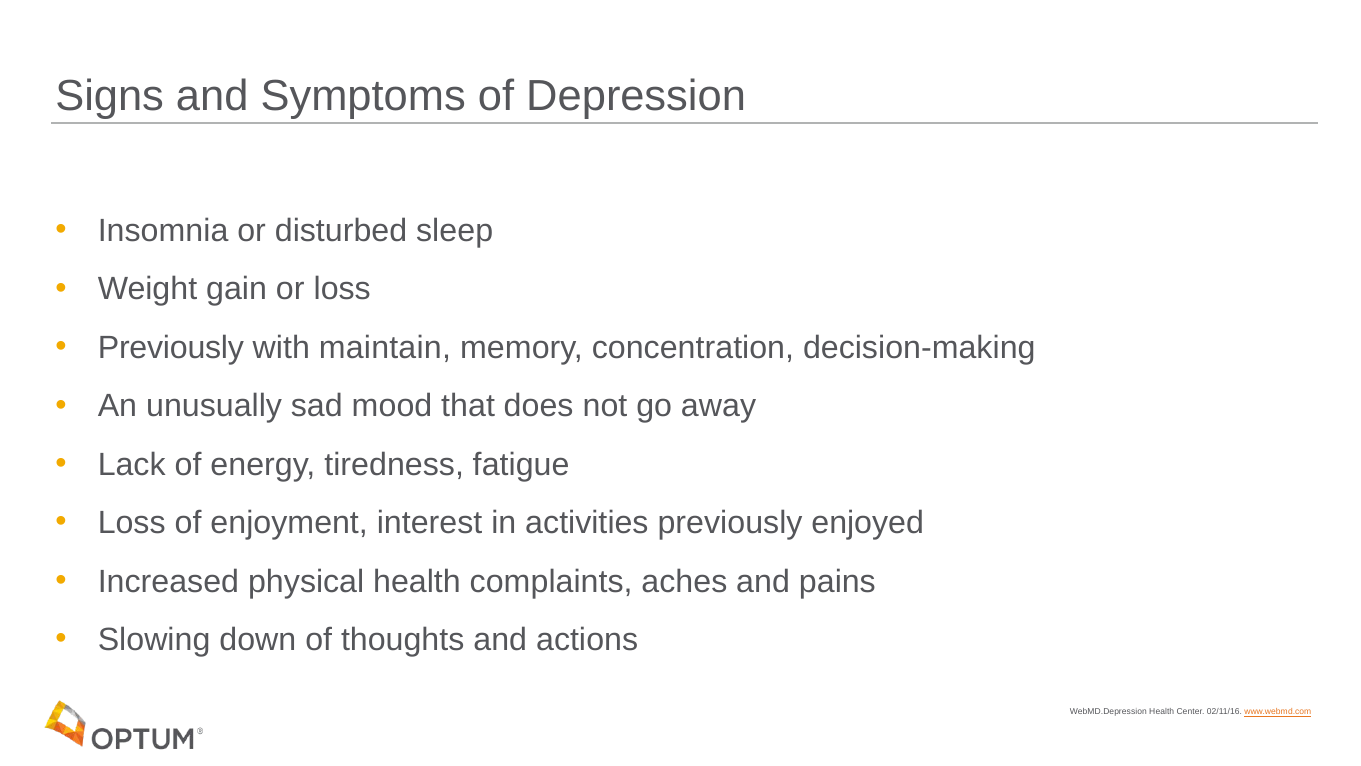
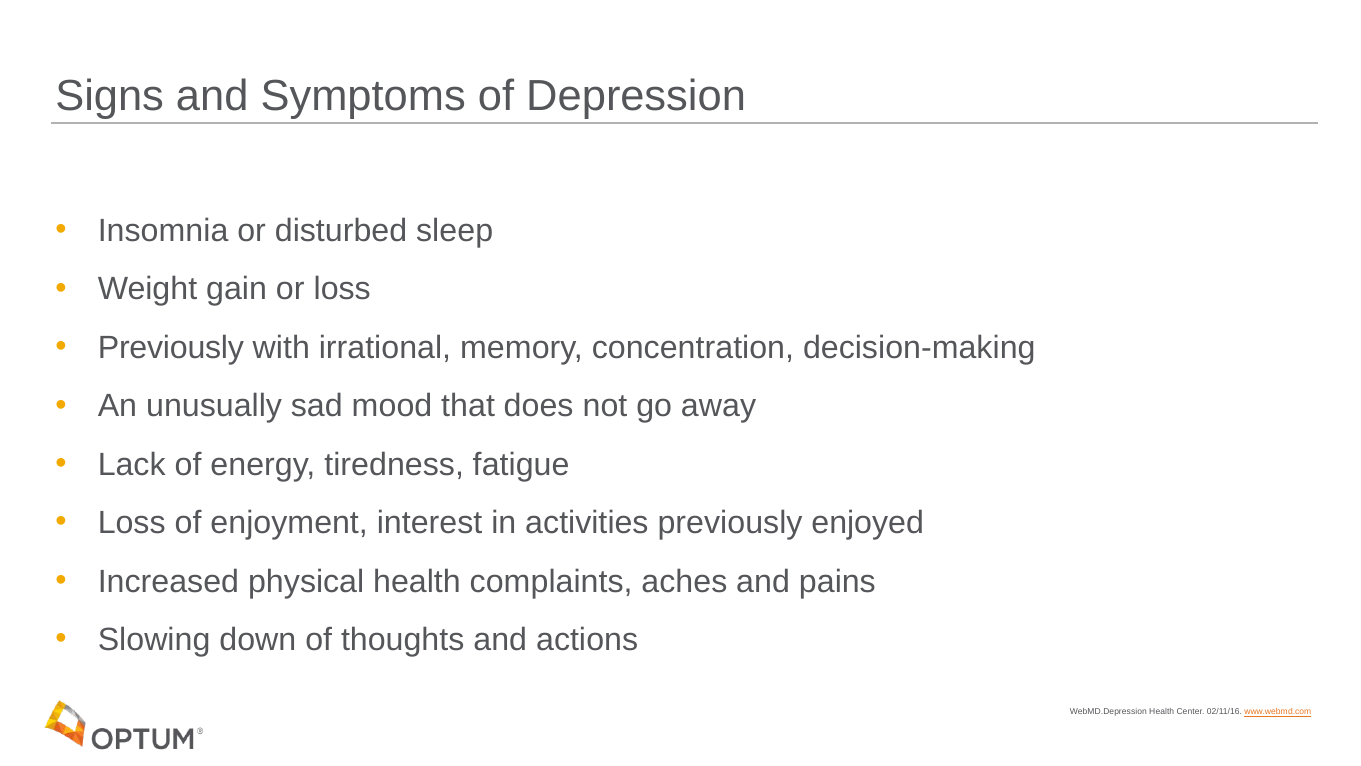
maintain: maintain -> irrational
